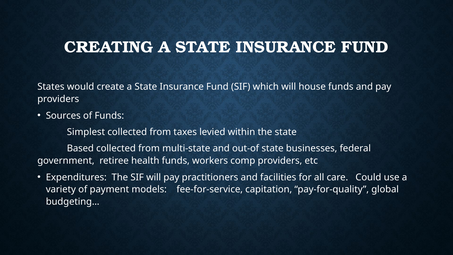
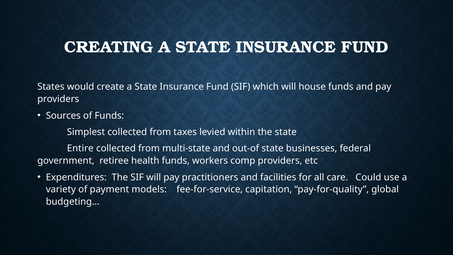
Based: Based -> Entire
